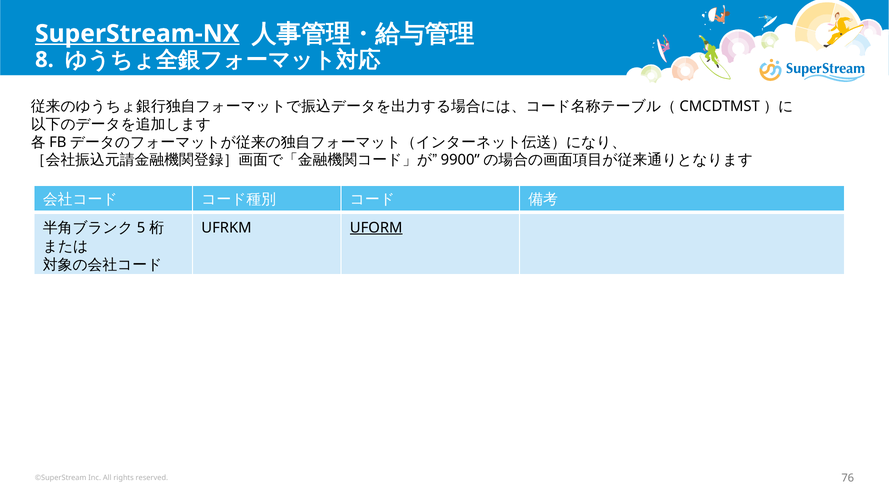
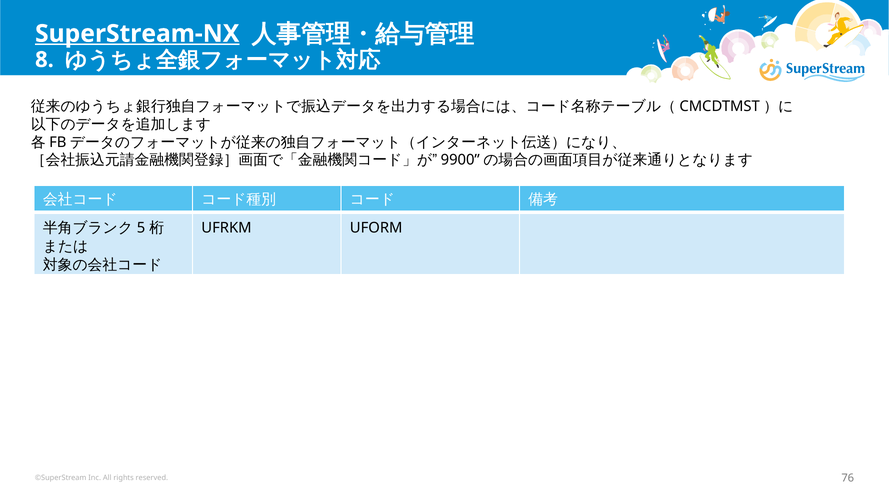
UFORM underline: present -> none
